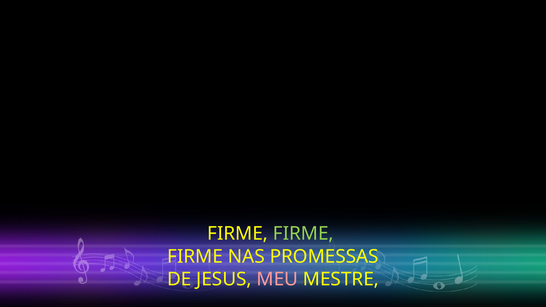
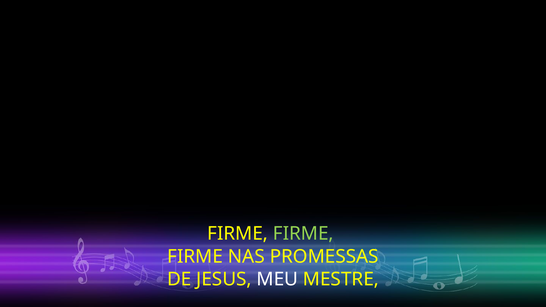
MEU colour: pink -> white
